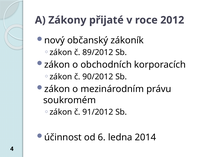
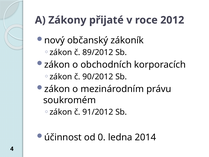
6: 6 -> 0
